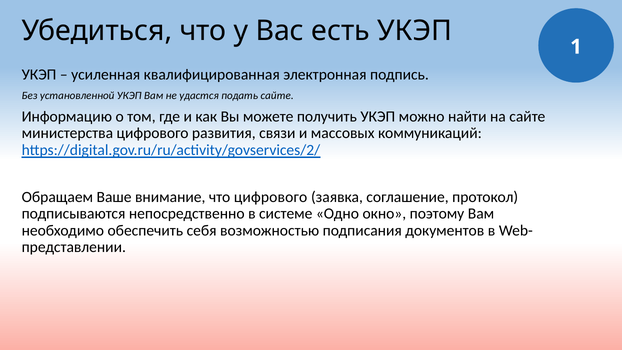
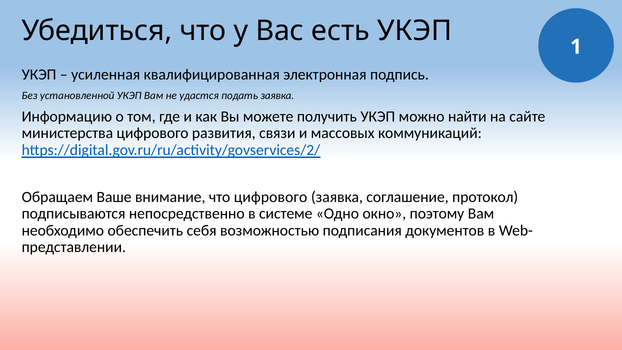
подать сайте: сайте -> заявка
